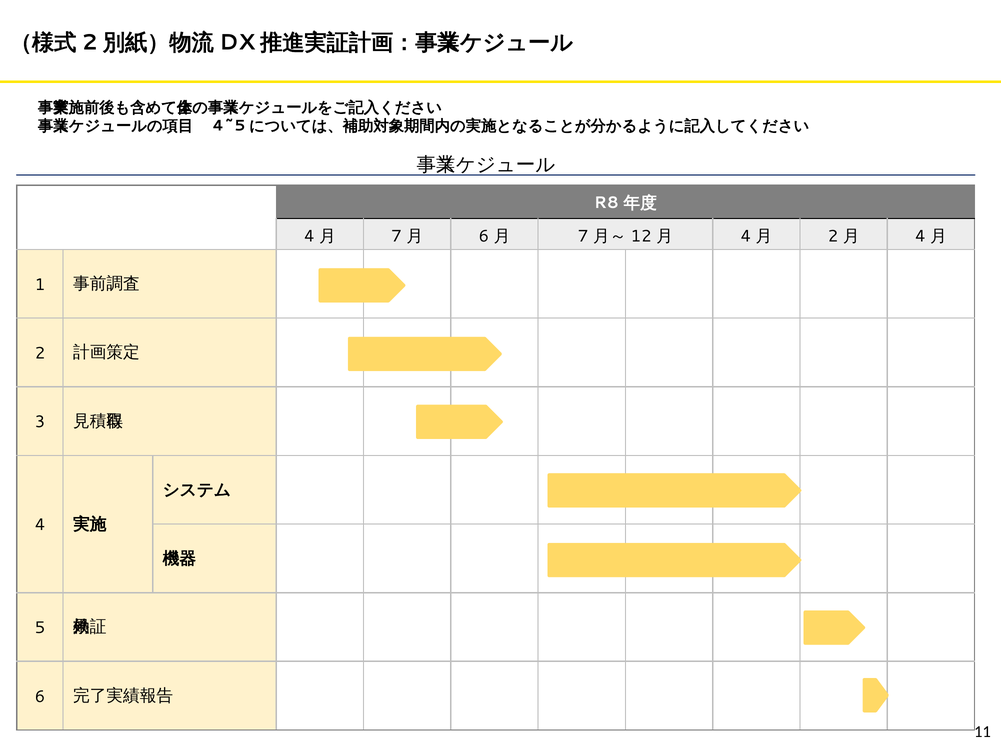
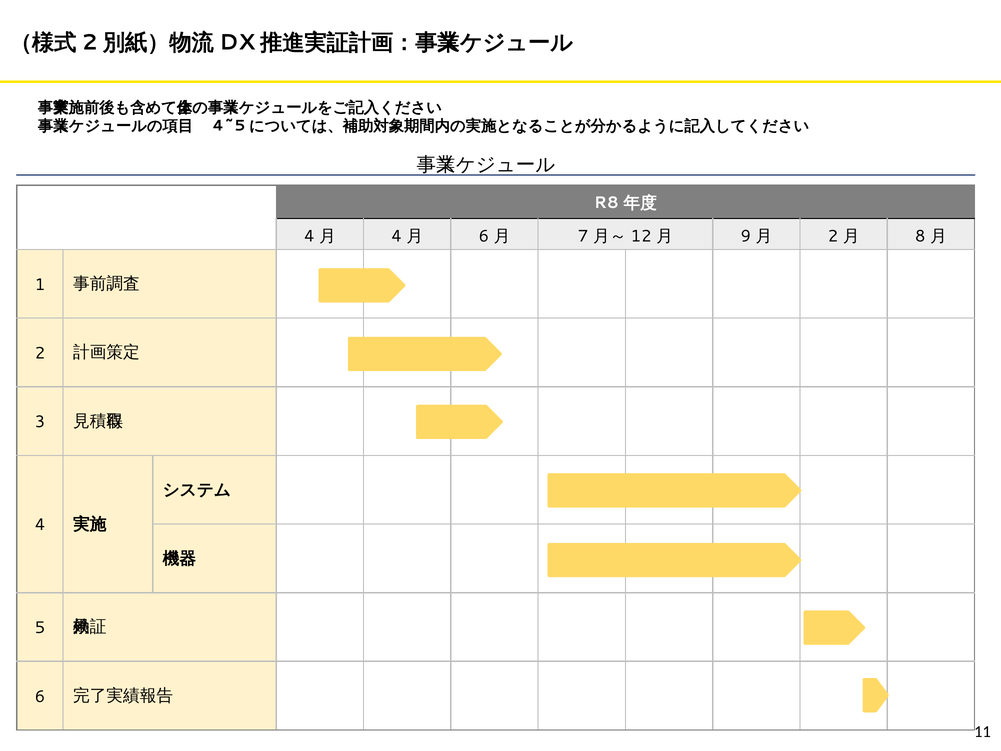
7 at (397, 236): 7 -> 4
4 at (746, 236): 4 -> 9
4 at (920, 236): 4 -> 8
